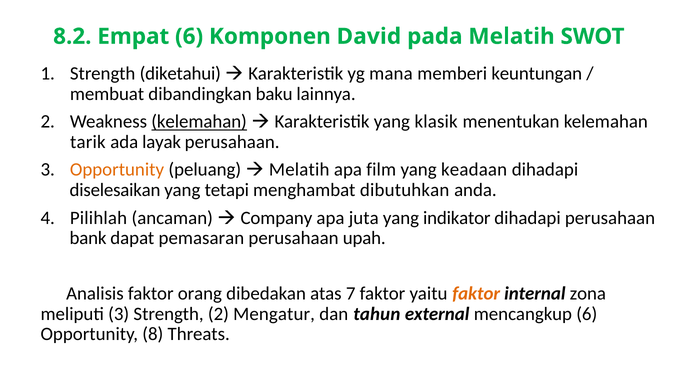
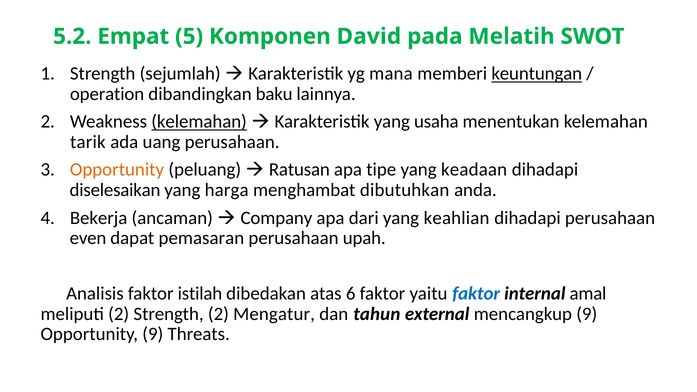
8.2: 8.2 -> 5.2
Empat 6: 6 -> 5
diketahui: diketahui -> sejumlah
keuntungan underline: none -> present
membuat: membuat -> operation
klasik: klasik -> usaha
layak: layak -> uang
Melatih at (299, 170): Melatih -> Ratusan
film: film -> tipe
tetapi: tetapi -> harga
Pilihlah: Pilihlah -> Bekerja
juta: juta -> dari
indikator: indikator -> keahlian
bank: bank -> even
orang: orang -> istilah
7: 7 -> 6
faktor at (476, 293) colour: orange -> blue
zona: zona -> amal
meliputi 3: 3 -> 2
mencangkup 6: 6 -> 9
Opportunity 8: 8 -> 9
